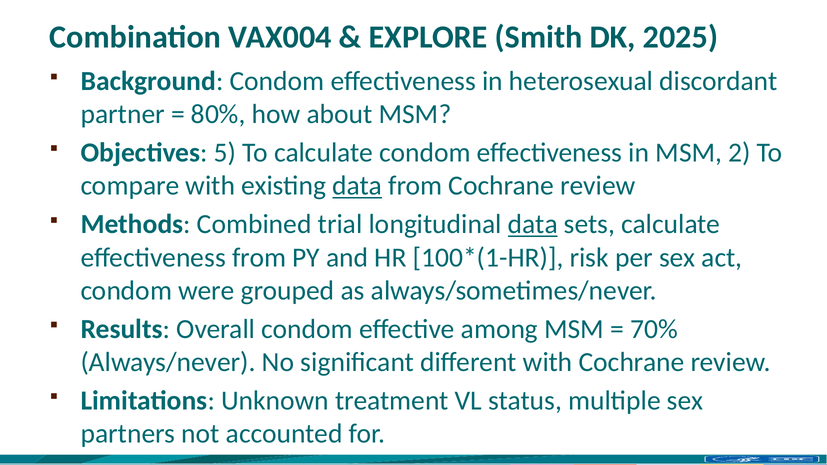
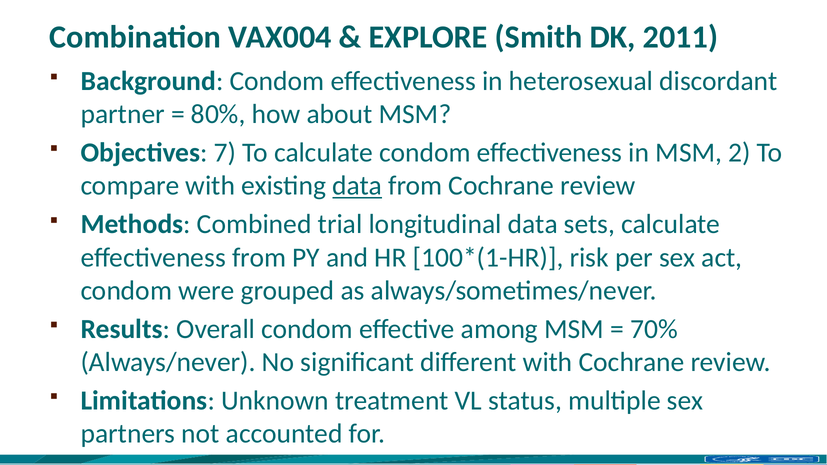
2025: 2025 -> 2011
5: 5 -> 7
data at (533, 224) underline: present -> none
